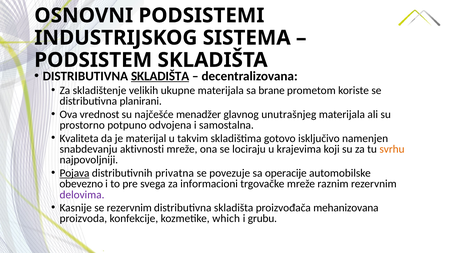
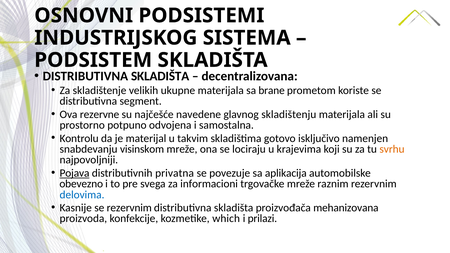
SKLADIŠTA at (160, 76) underline: present -> none
planirani: planirani -> segment
vrednost: vrednost -> rezervne
menadžer: menadžer -> navedene
unutrašnjeg: unutrašnjeg -> skladištenju
Kvaliteta: Kvaliteta -> Kontrolu
aktivnosti: aktivnosti -> visinskom
operacije: operacije -> aplikacija
delovima colour: purple -> blue
grubu: grubu -> prilazi
